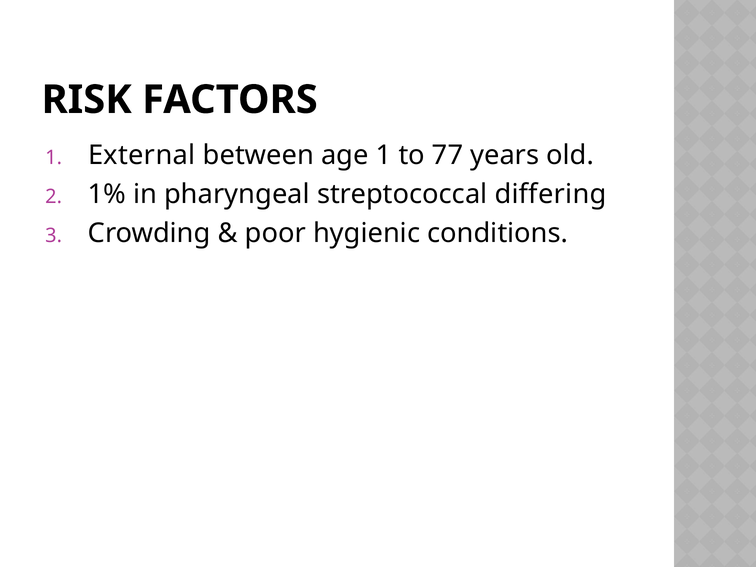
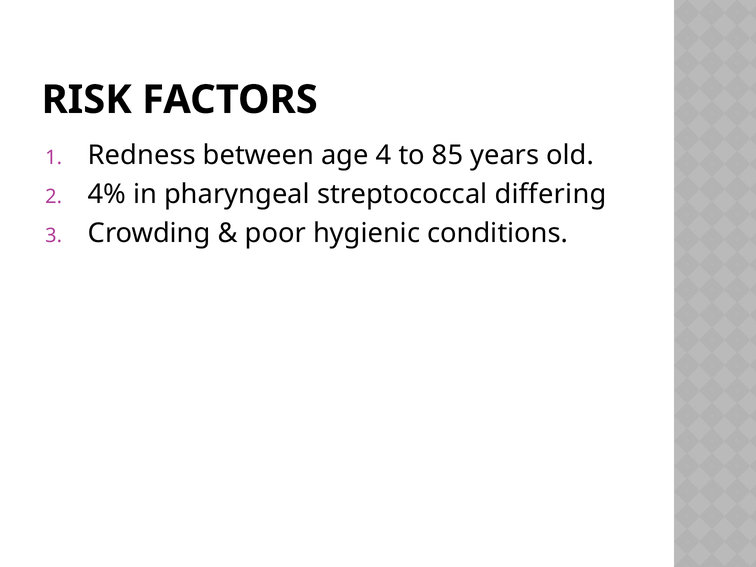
External: External -> Redness
age 1: 1 -> 4
77: 77 -> 85
1%: 1% -> 4%
